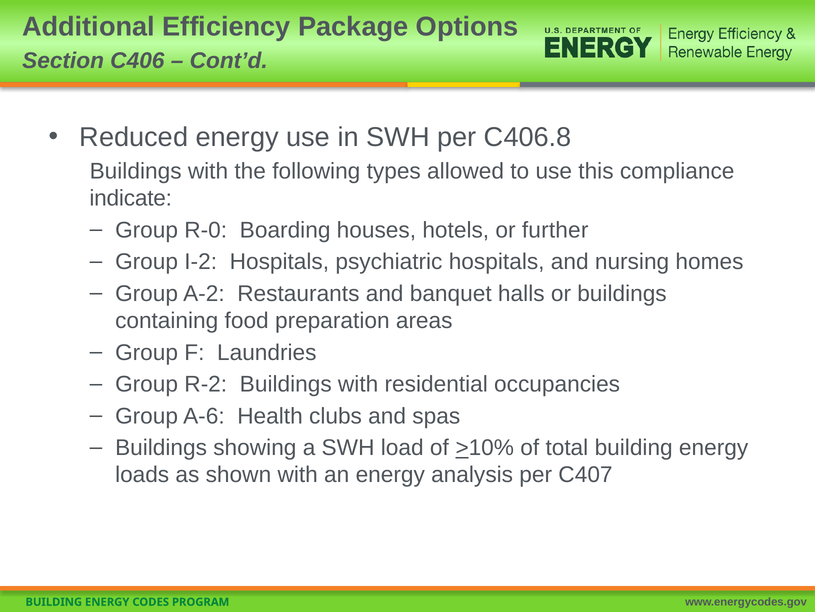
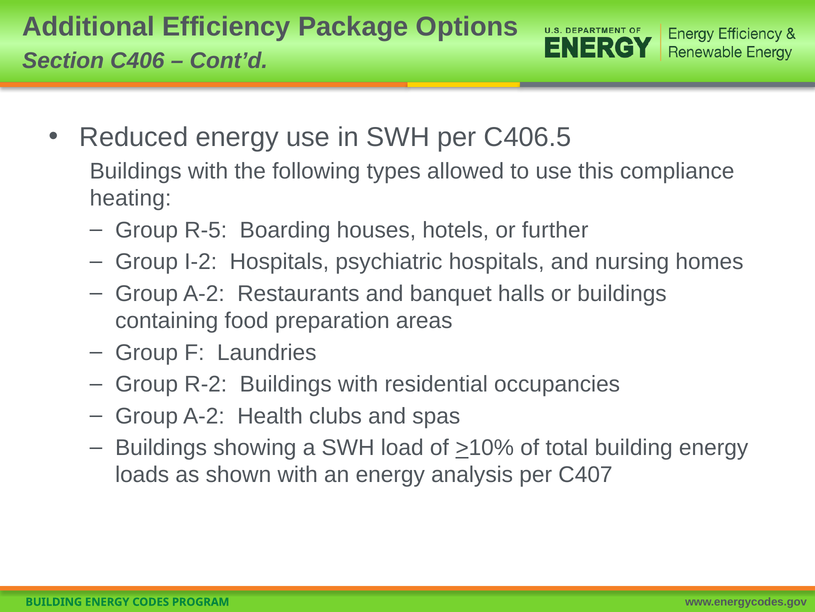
C406.8: C406.8 -> C406.5
indicate: indicate -> heating
R-0: R-0 -> R-5
A-6 at (204, 416): A-6 -> A-2
